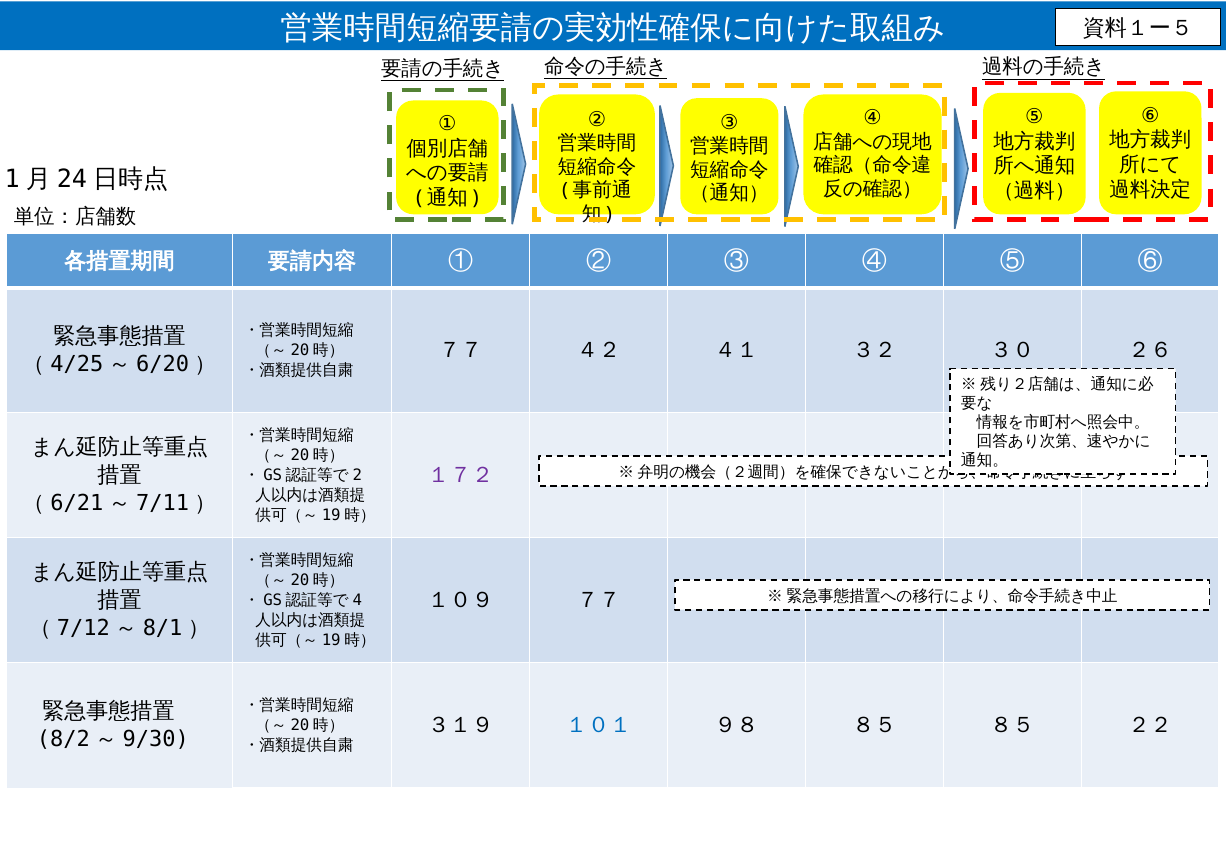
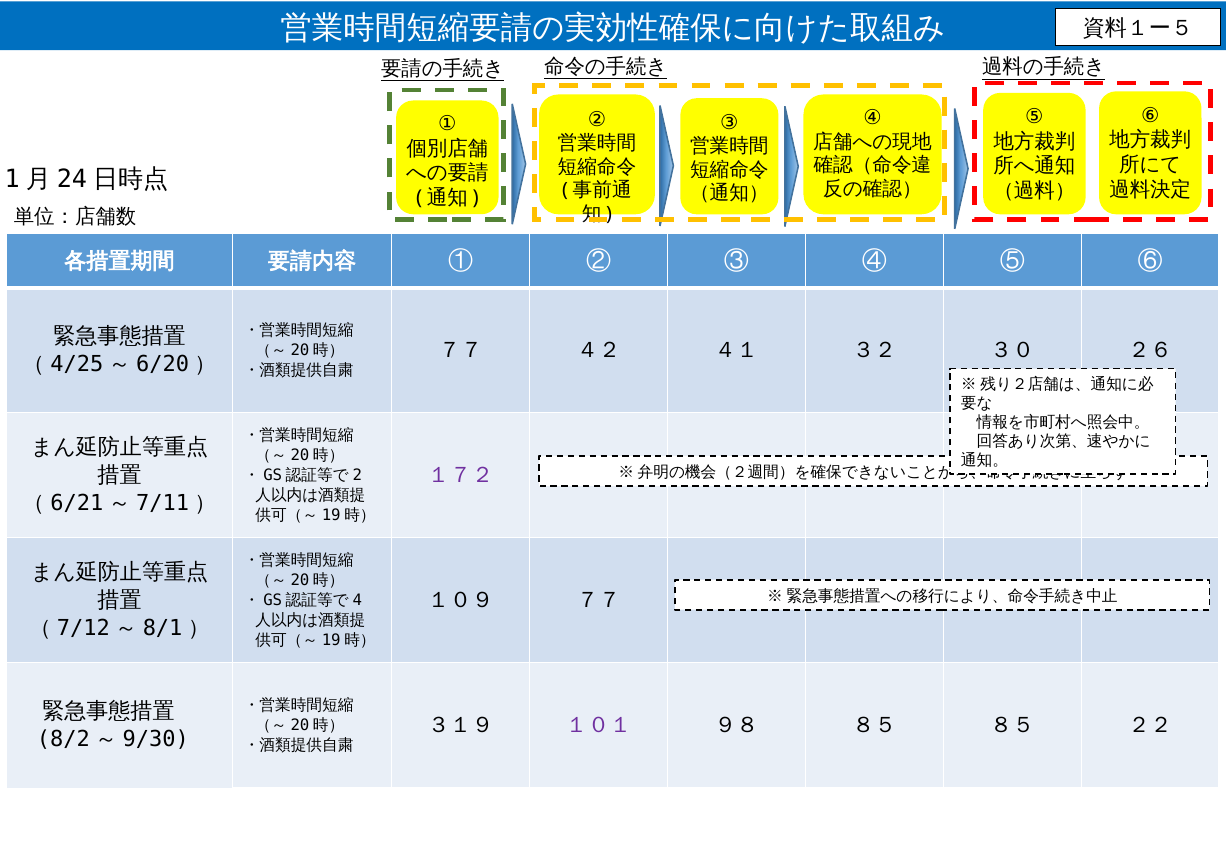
１０１ colour: blue -> purple
